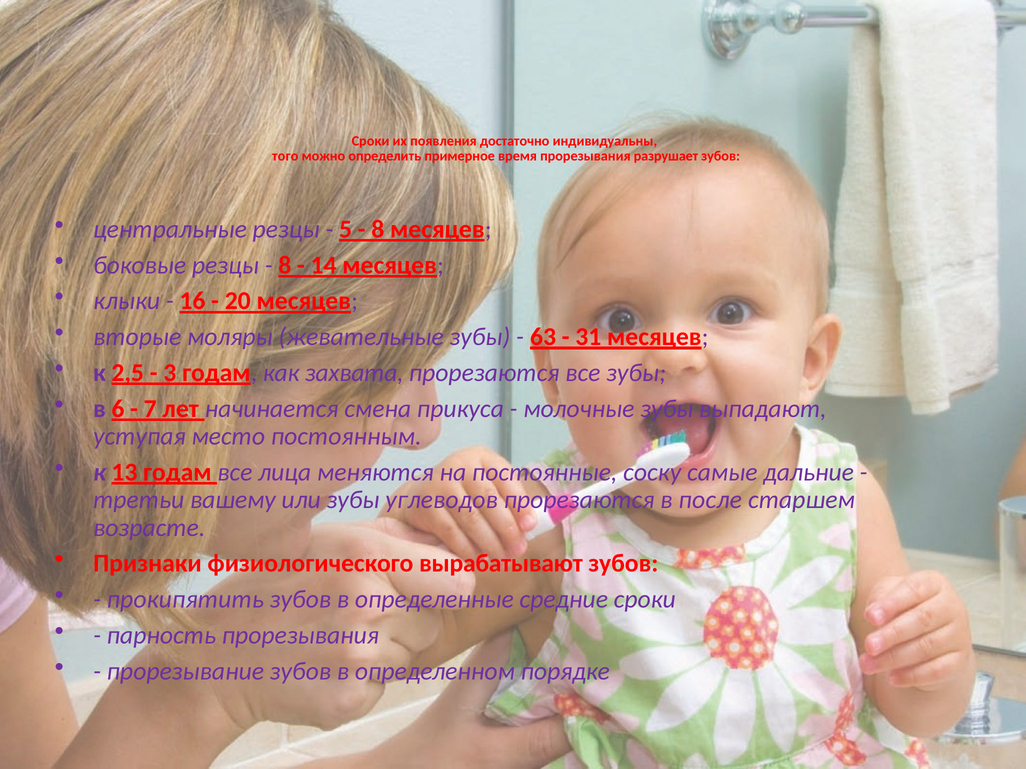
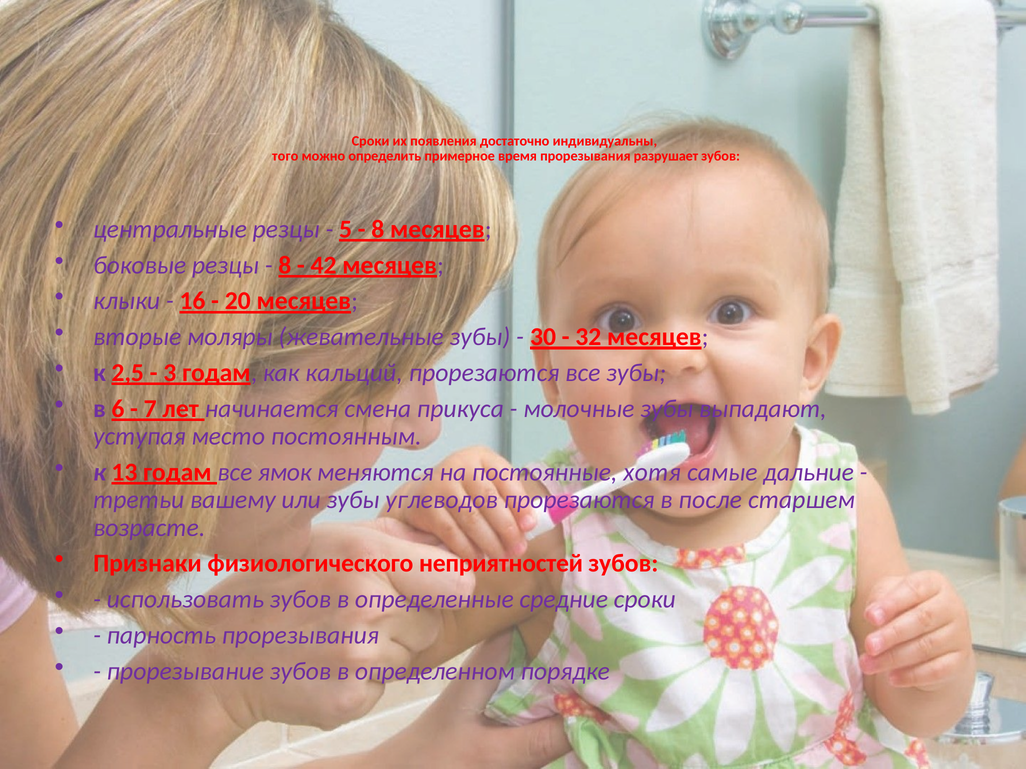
14: 14 -> 42
63: 63 -> 30
31: 31 -> 32
захвата: захвата -> кальций
лица: лица -> ямок
соску: соску -> хотя
вырабатывают: вырабатывают -> неприятностей
прокипятить: прокипятить -> использовать
